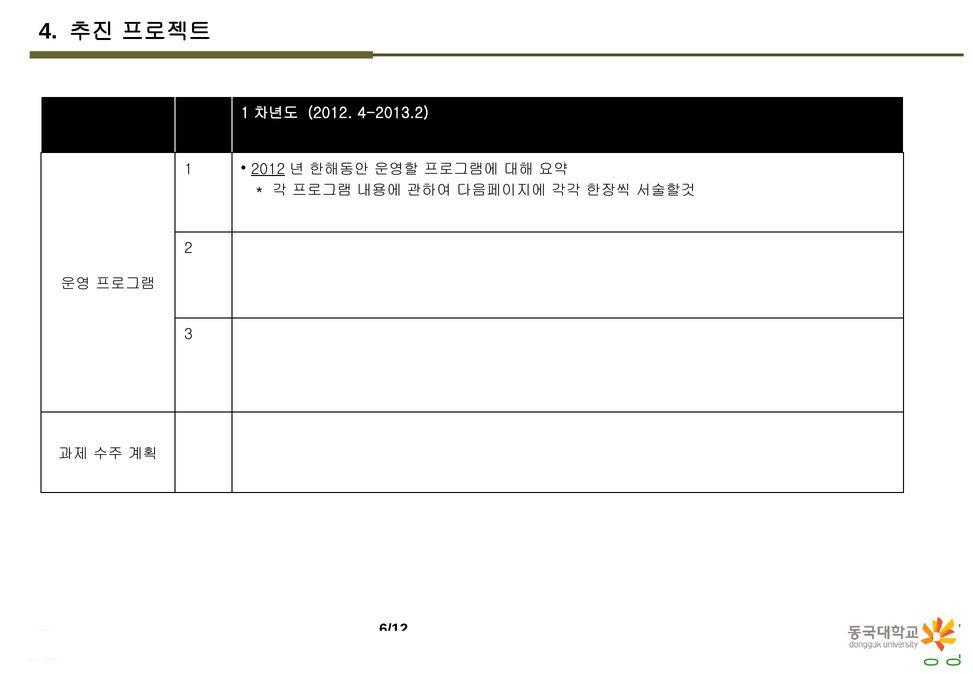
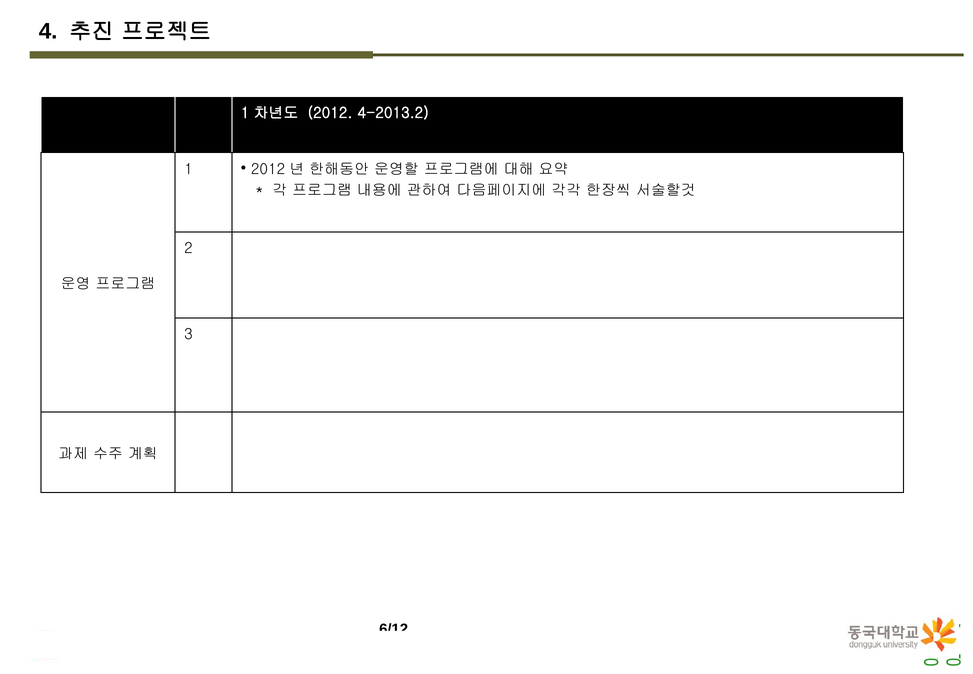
2012 at (268, 169) underline: present -> none
